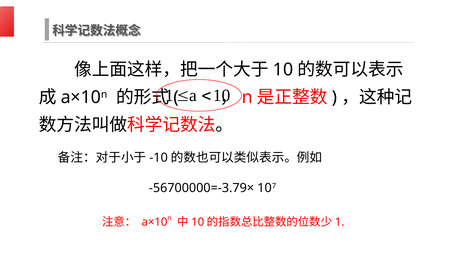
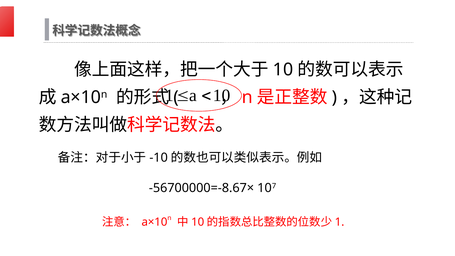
-56700000=-3.79×: -56700000=-3.79× -> -56700000=-8.67×
